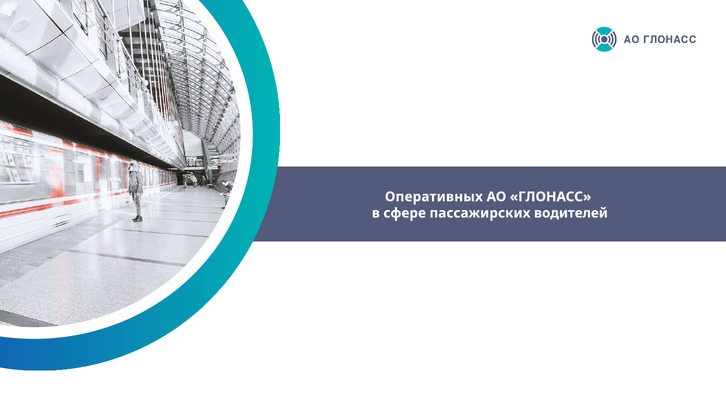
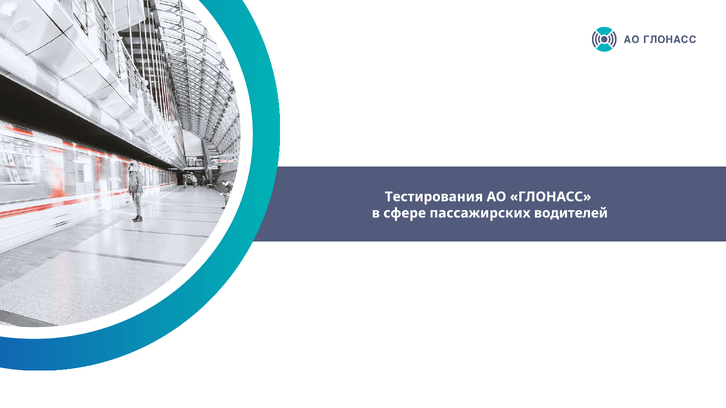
Оперативных: Оперативных -> Тестирования
